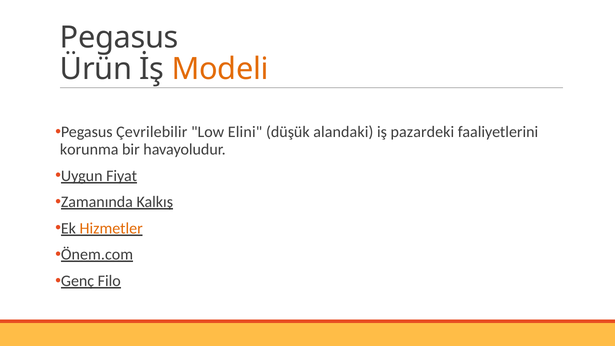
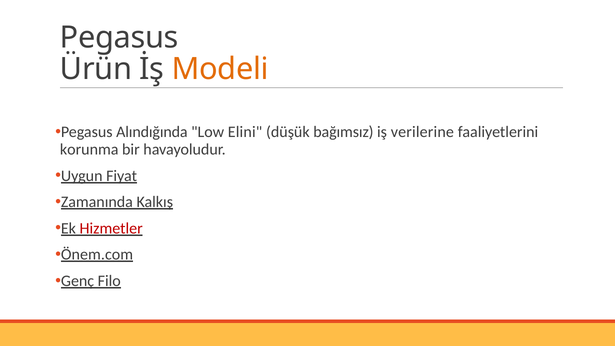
Çevrilebilir: Çevrilebilir -> Alındığında
alandaki: alandaki -> bağımsız
pazardeki: pazardeki -> verilerine
Hizmetler colour: orange -> red
